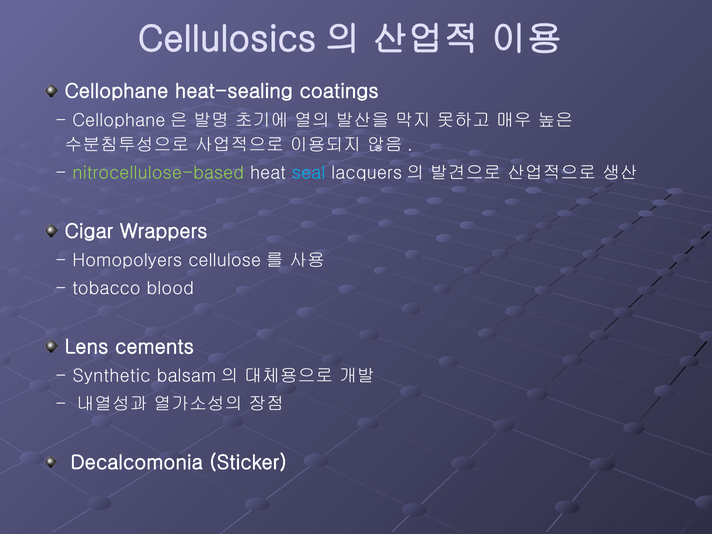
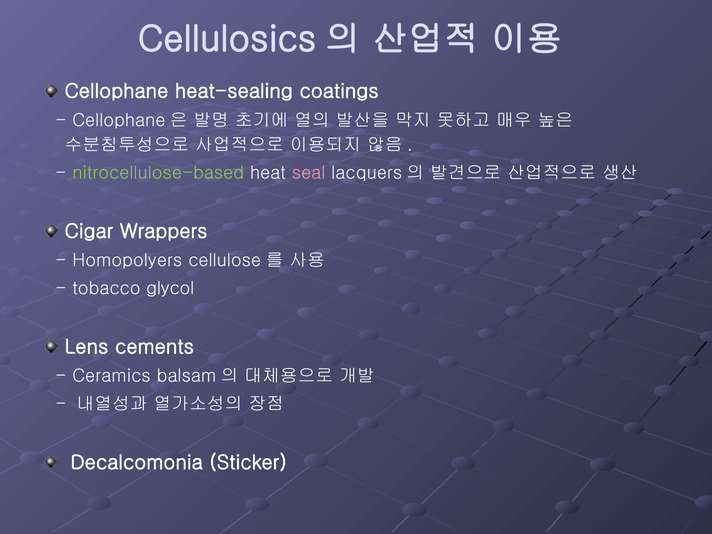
seal colour: light blue -> pink
blood: blood -> glycol
Synthetic: Synthetic -> Ceramics
